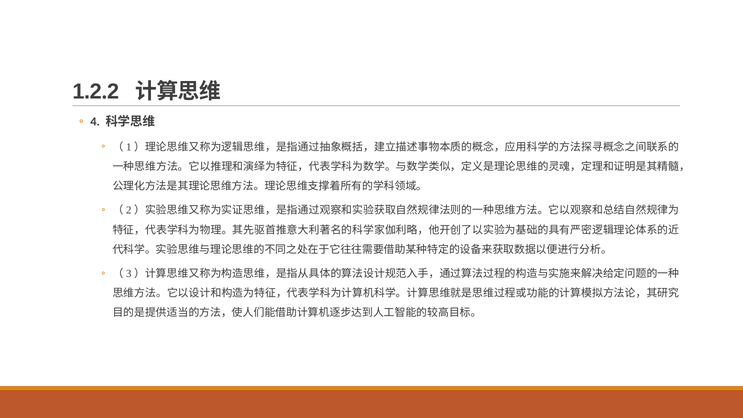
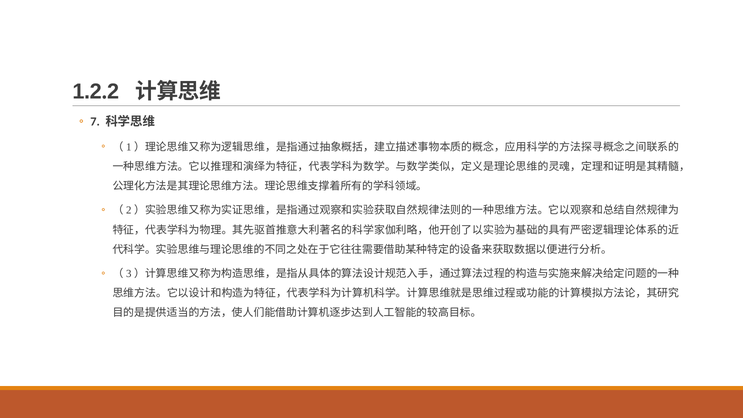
4: 4 -> 7
